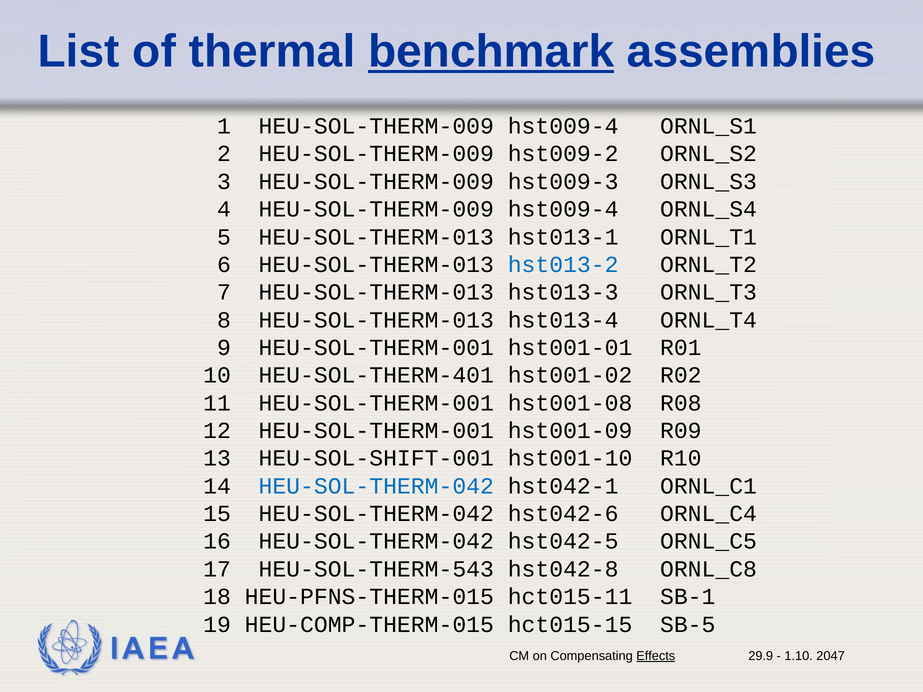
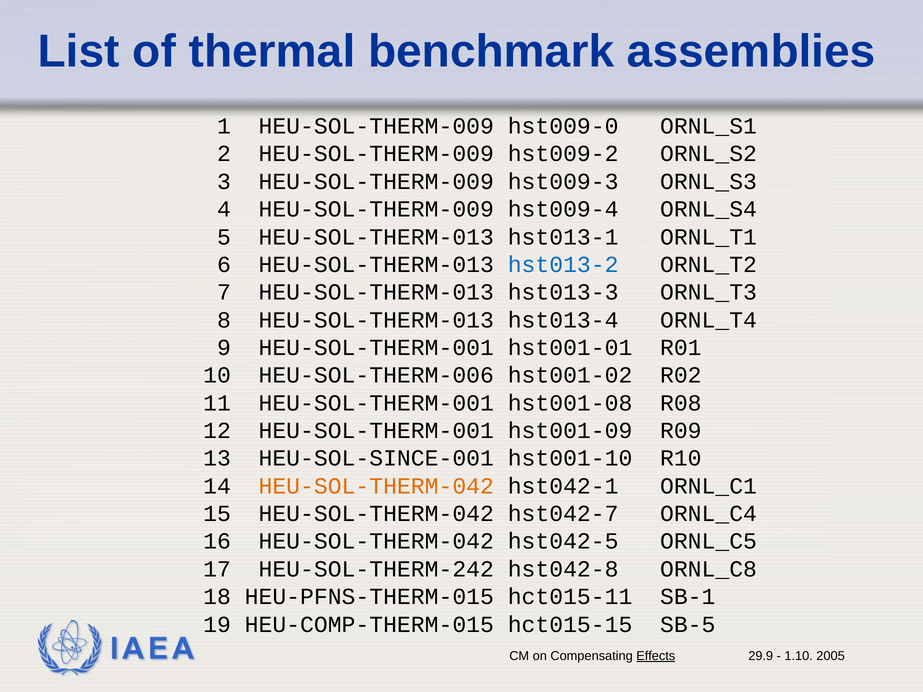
benchmark underline: present -> none
1 HEU-SOL-THERM-009 hst009-4: hst009-4 -> hst009-0
HEU-SOL-THERM-401: HEU-SOL-THERM-401 -> HEU-SOL-THERM-006
HEU-SOL-SHIFT-001: HEU-SOL-SHIFT-001 -> HEU-SOL-SINCE-001
HEU-SOL-THERM-042 at (376, 486) colour: blue -> orange
hst042-6: hst042-6 -> hst042-7
HEU-SOL-THERM-543: HEU-SOL-THERM-543 -> HEU-SOL-THERM-242
2047: 2047 -> 2005
